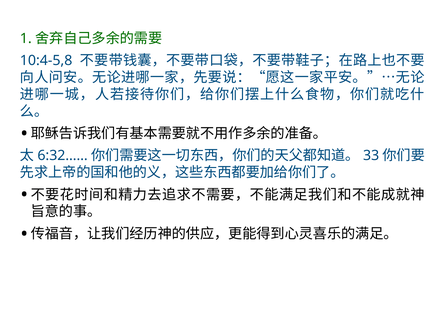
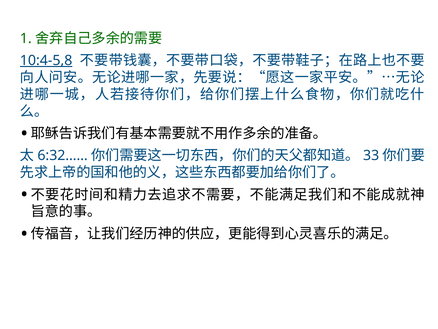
10:4-5,8 underline: none -> present
